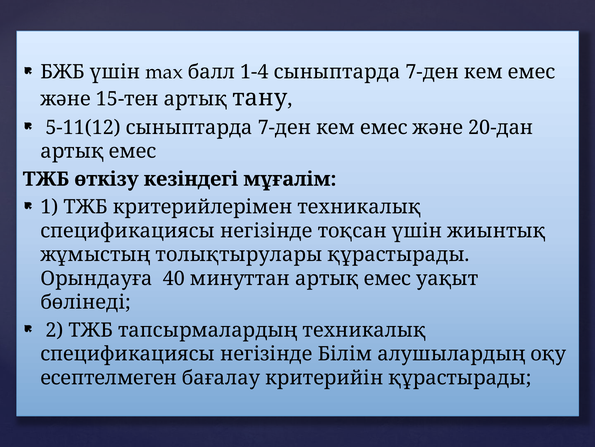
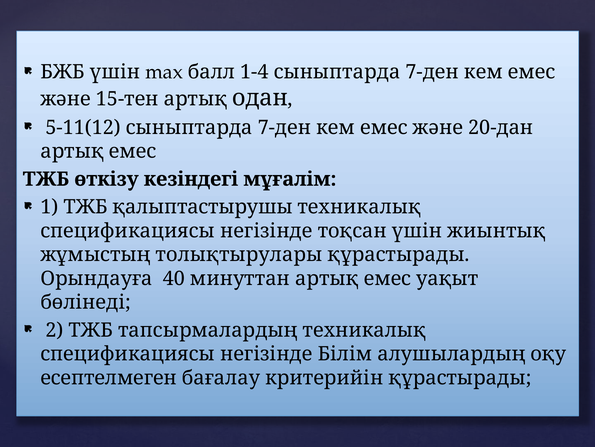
тану: тану -> одан
критерийлерімен: критерийлерімен -> қалыптастырушы
